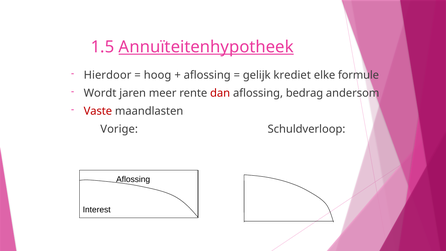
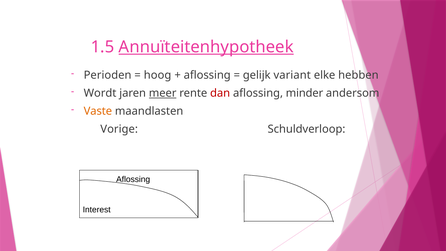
Hierdoor: Hierdoor -> Perioden
krediet: krediet -> variant
formule: formule -> hebben
meer underline: none -> present
bedrag: bedrag -> minder
Vaste colour: red -> orange
